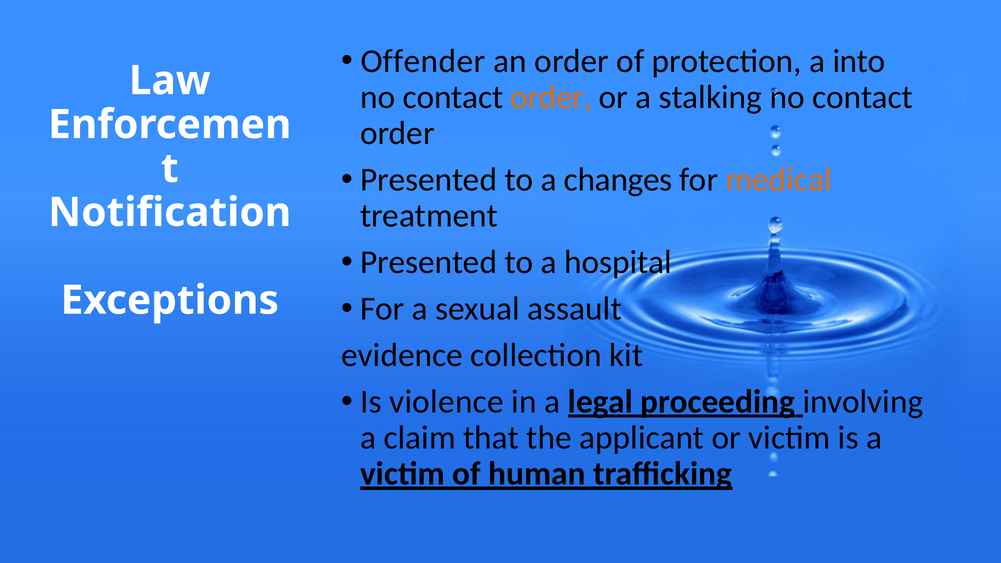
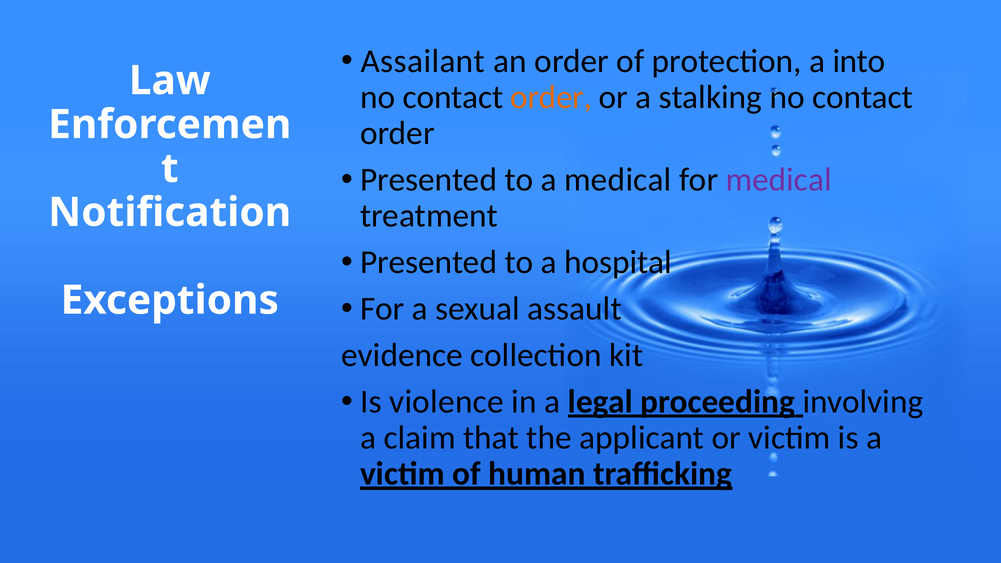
Offender: Offender -> Assailant
a changes: changes -> medical
medical at (779, 180) colour: orange -> purple
